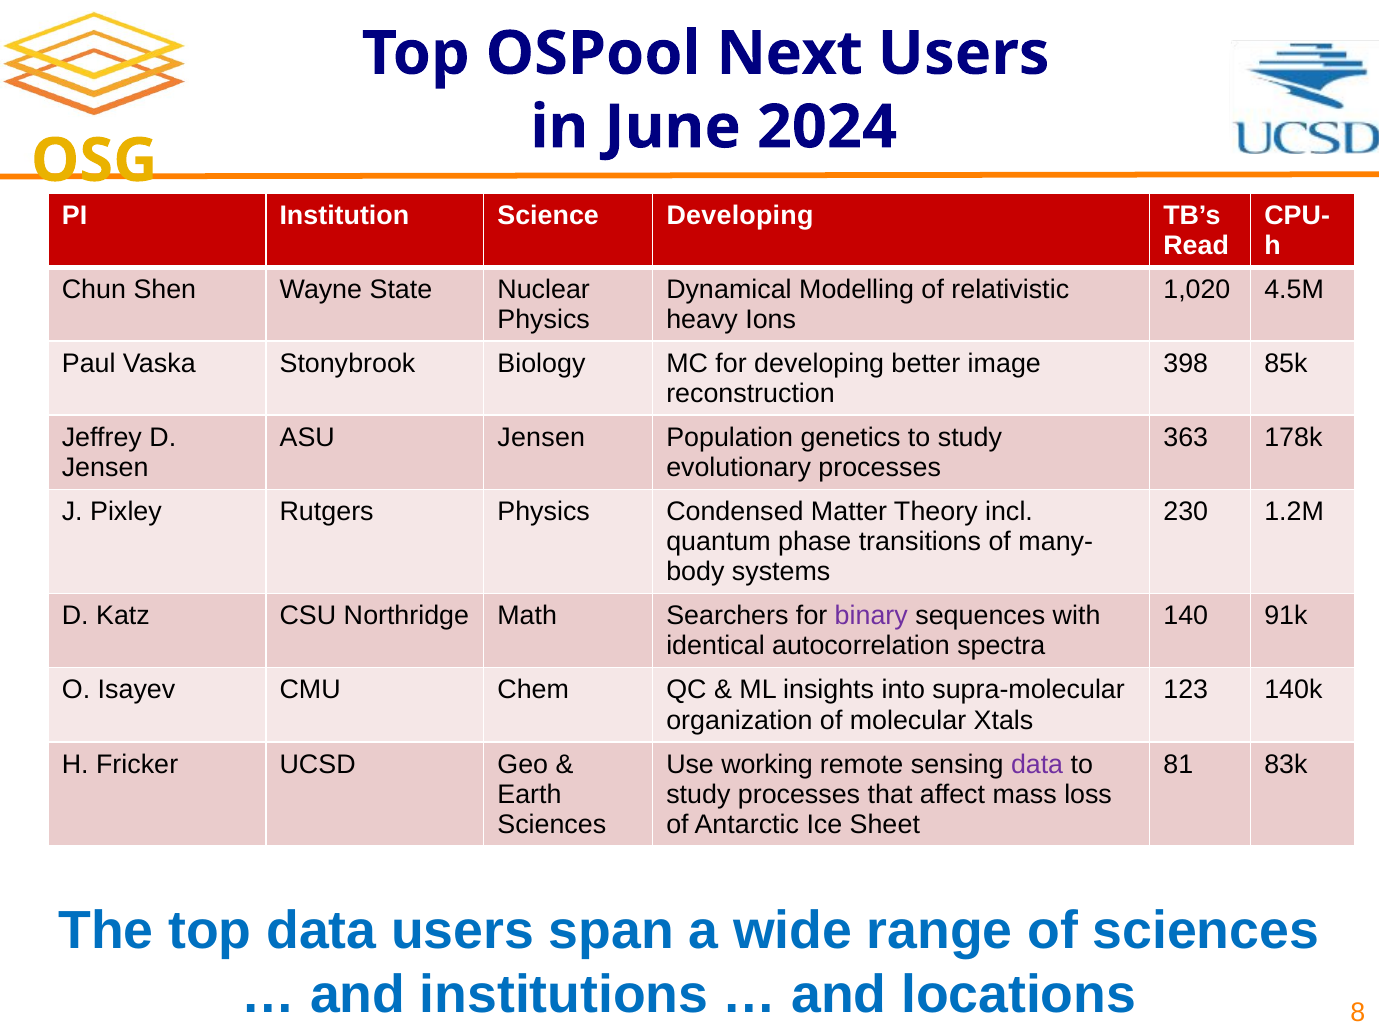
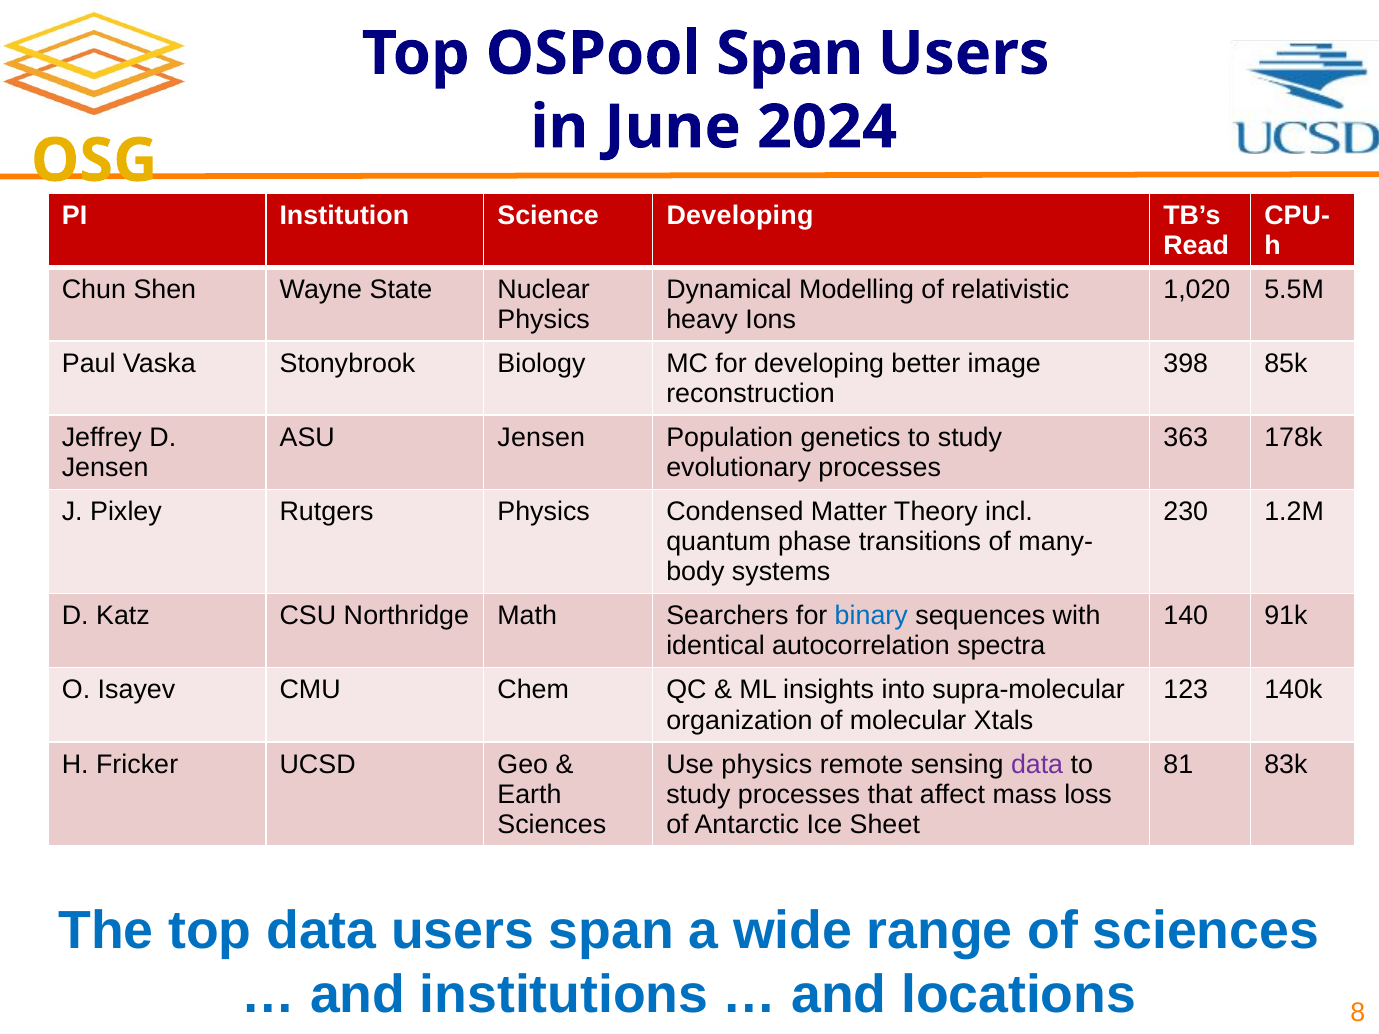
OSPool Next: Next -> Span
4.5M: 4.5M -> 5.5M
binary colour: purple -> blue
Use working: working -> physics
